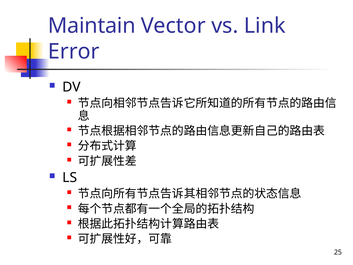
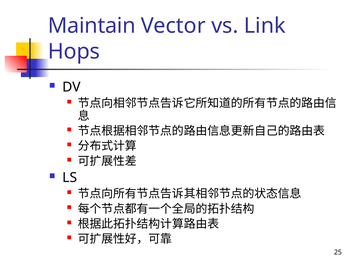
Error: Error -> Hops
